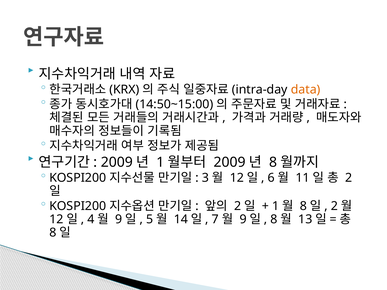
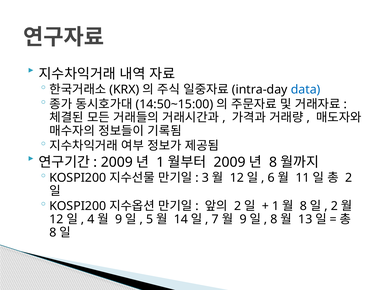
data colour: orange -> blue
